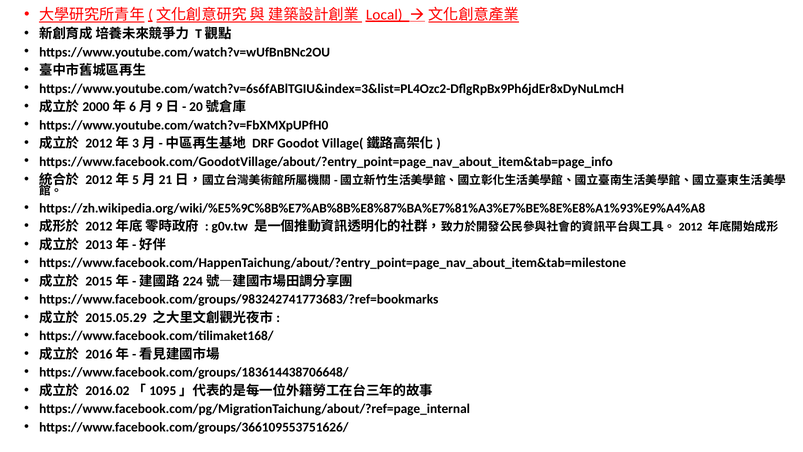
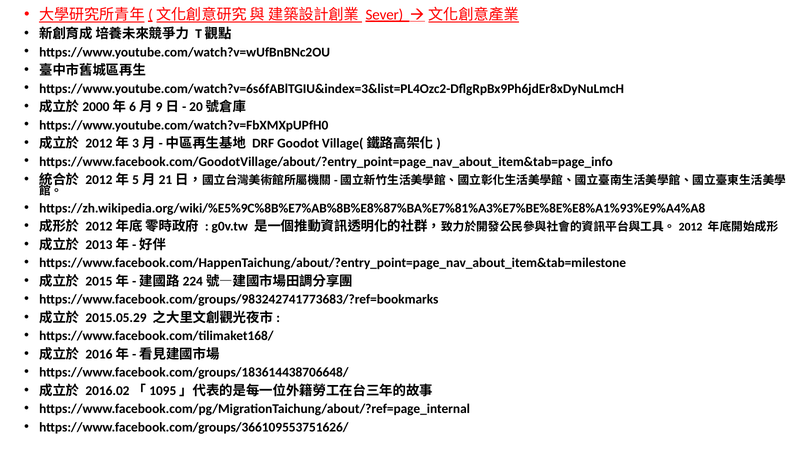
Local: Local -> Sever
